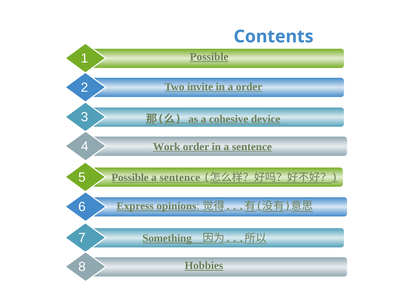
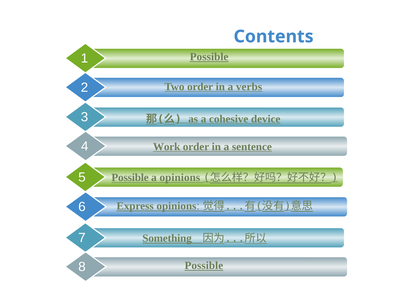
Two invite: invite -> order
a order: order -> verbs
sentence at (180, 178): sentence -> opinions
Hobbies at (204, 266): Hobbies -> Possible
